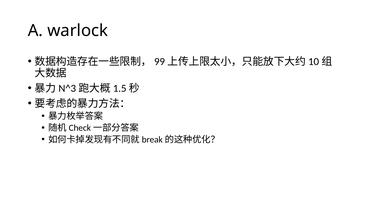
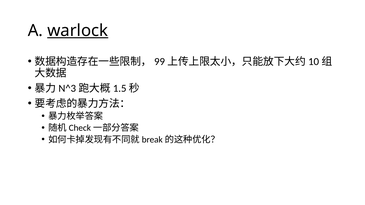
warlock underline: none -> present
